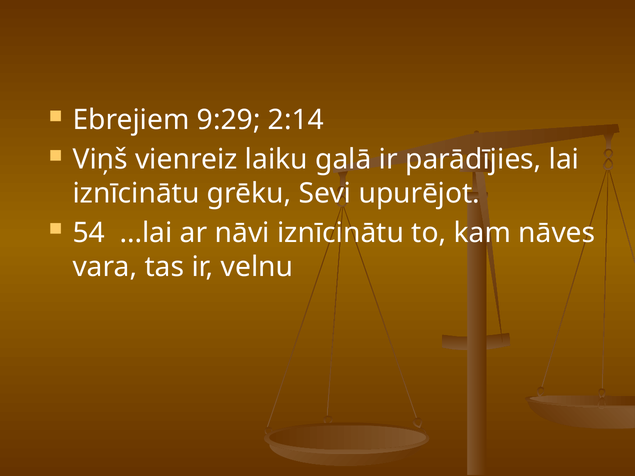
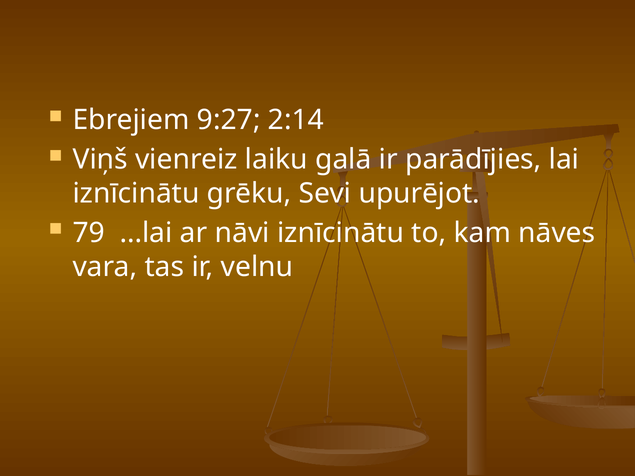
9:29: 9:29 -> 9:27
54: 54 -> 79
